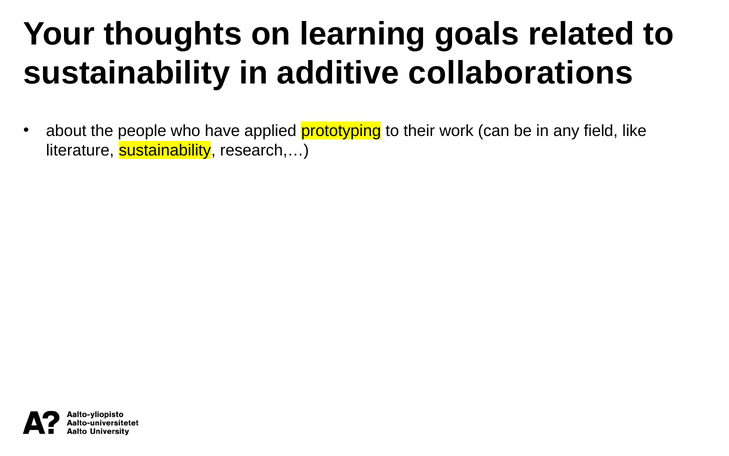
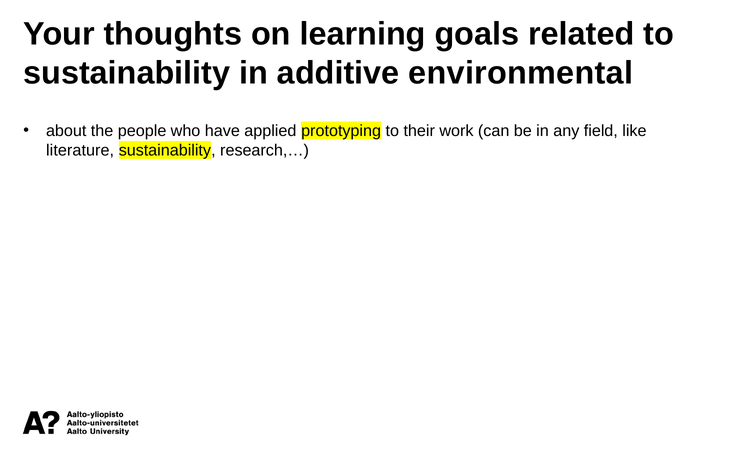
collaborations: collaborations -> environmental
